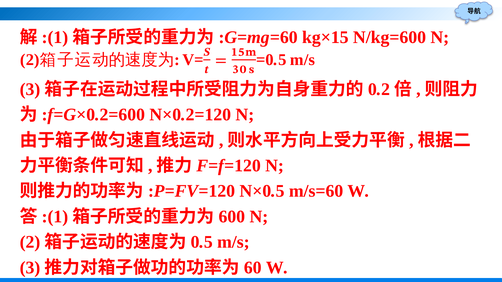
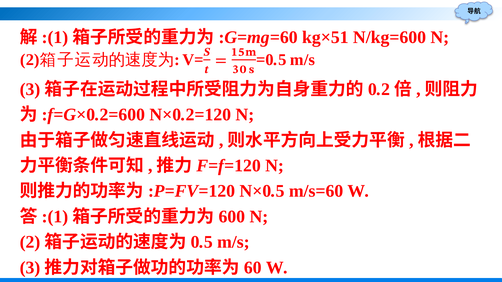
kg×15: kg×15 -> kg×51
